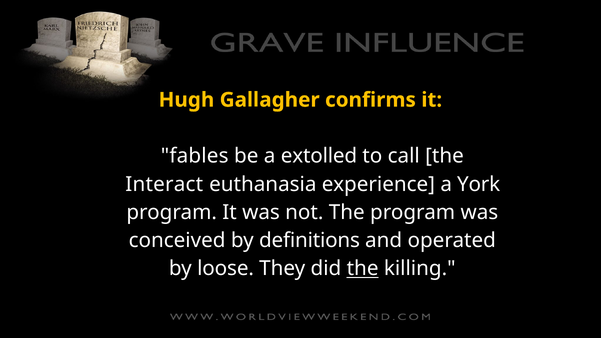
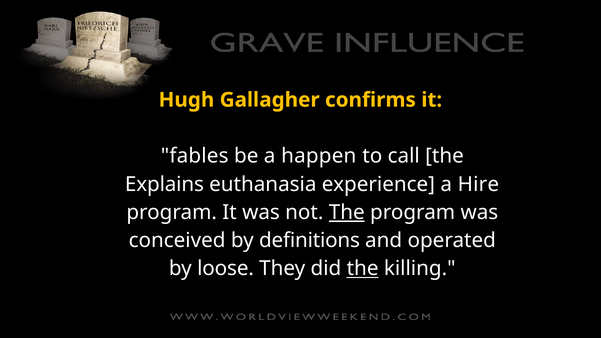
extolled: extolled -> happen
Interact: Interact -> Explains
York: York -> Hire
The at (347, 212) underline: none -> present
